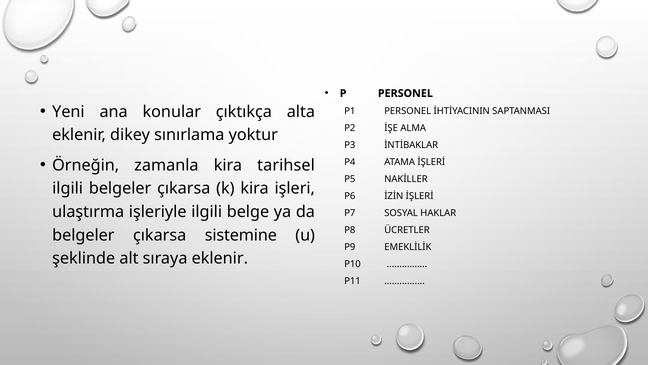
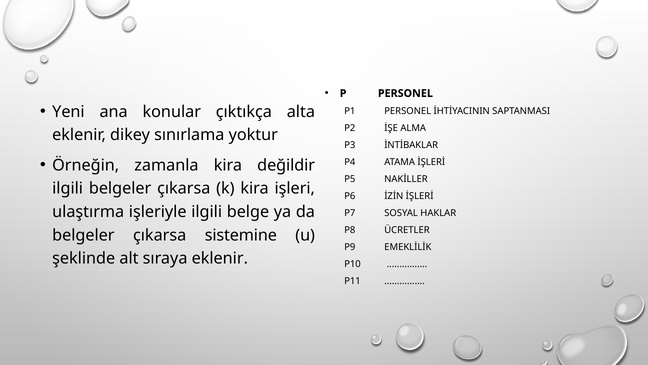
tarihsel: tarihsel -> değildir
